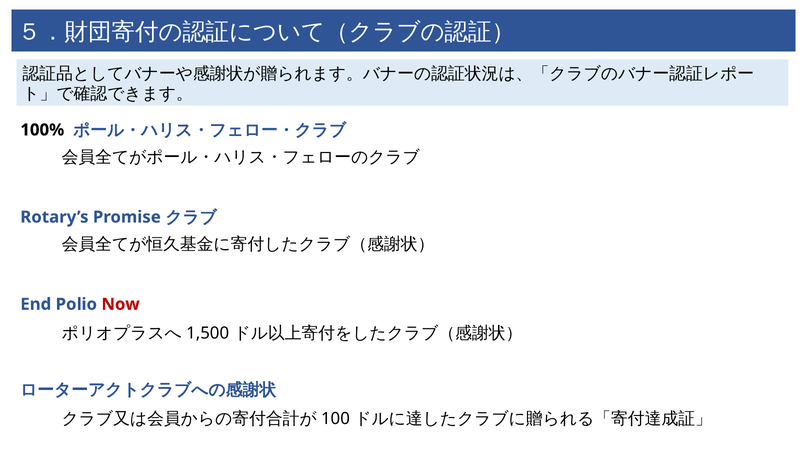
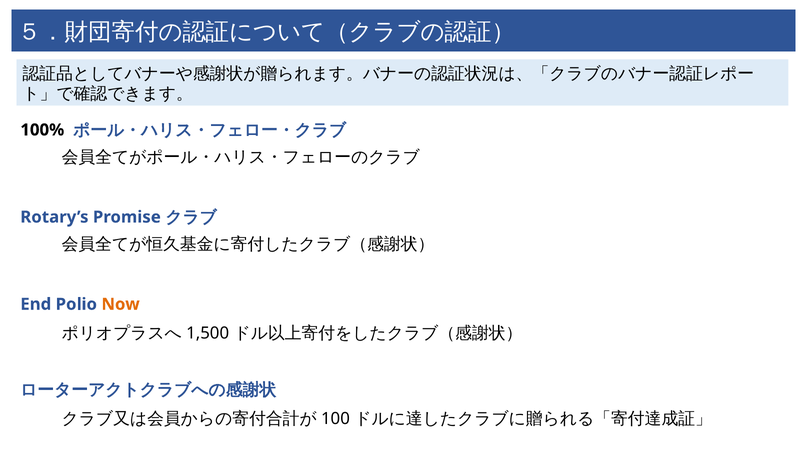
Now colour: red -> orange
